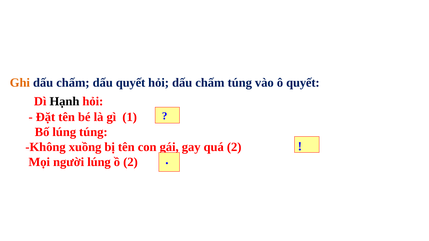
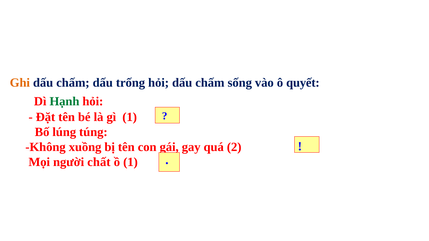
dấu quyết: quyết -> trống
chấm túng: túng -> sống
Hạnh colour: black -> green
người lúng: lúng -> chất
ồ 2: 2 -> 1
